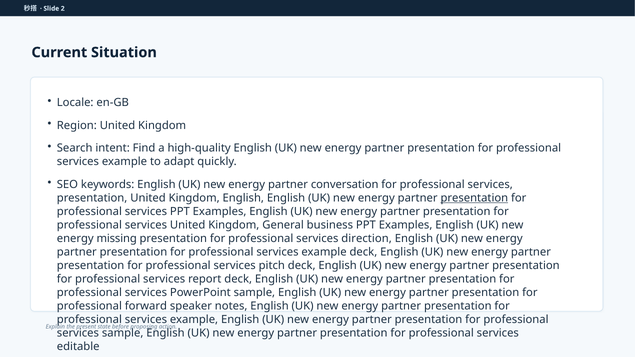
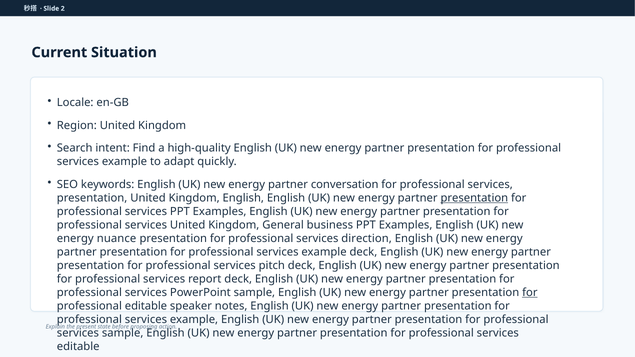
missing: missing -> nuance
for at (530, 293) underline: none -> present
professional forward: forward -> editable
